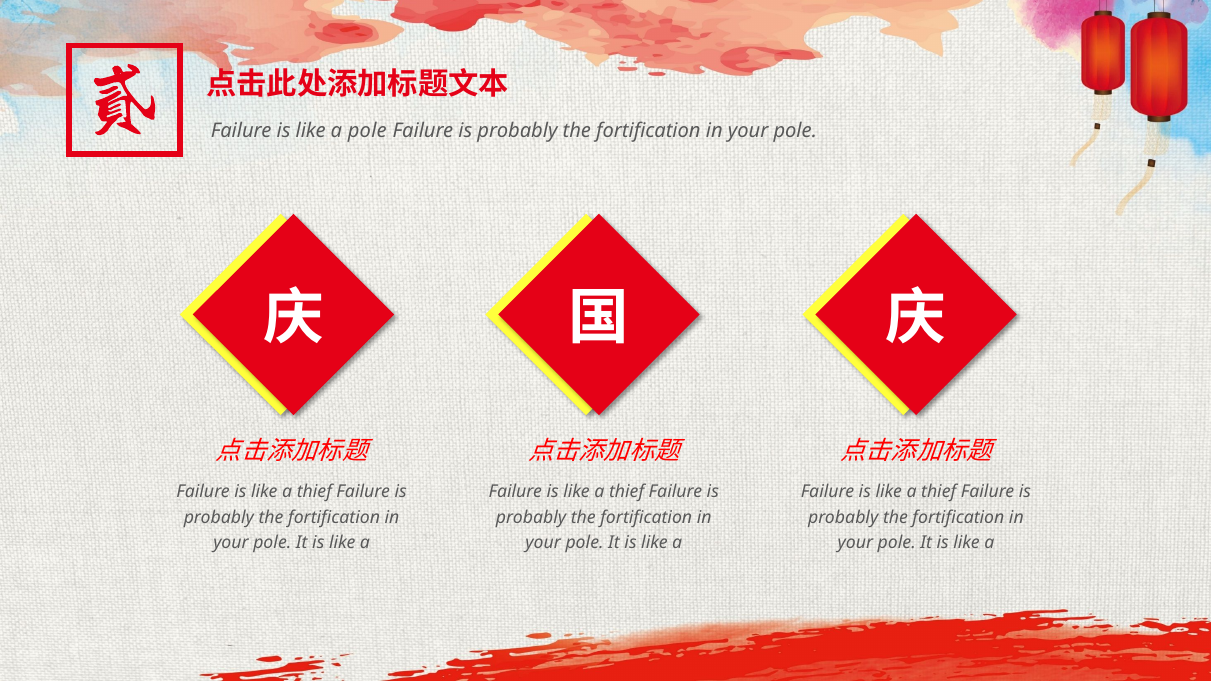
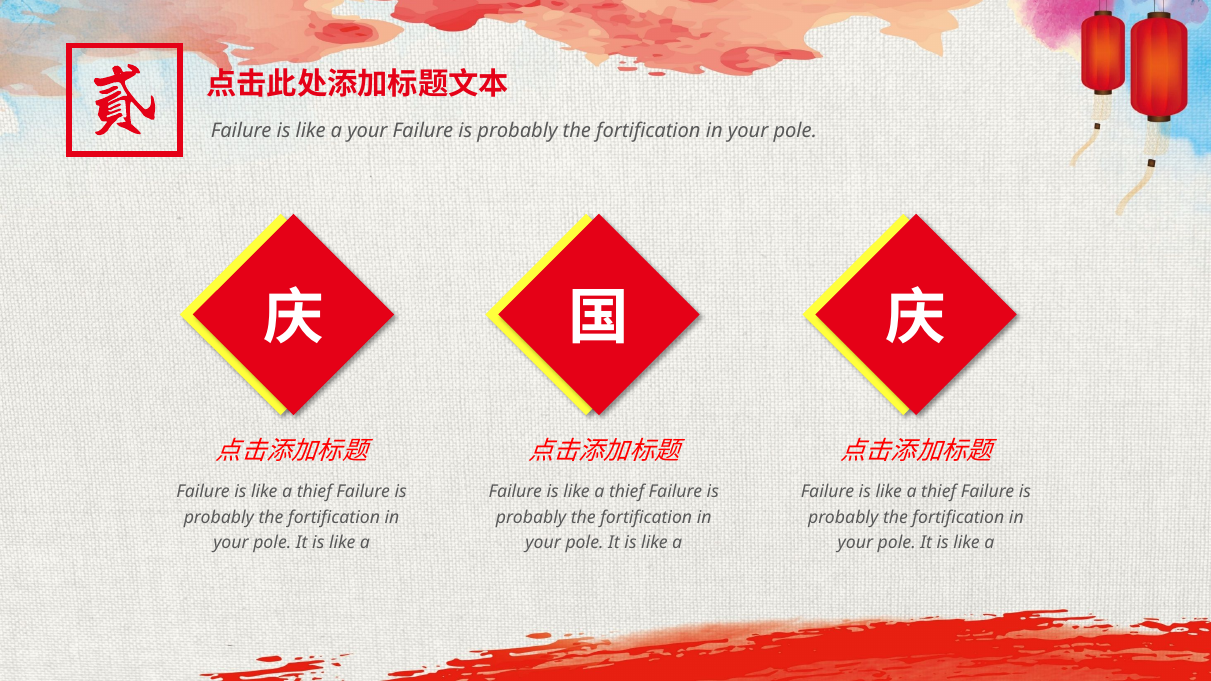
a pole: pole -> your
